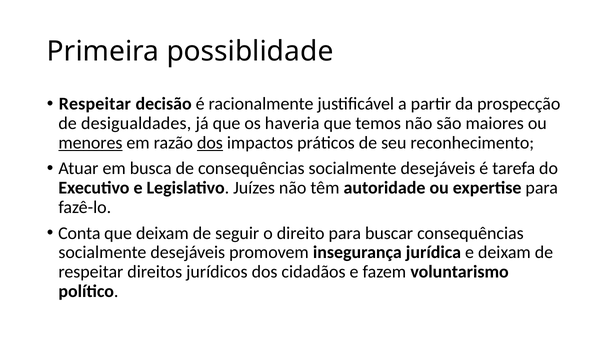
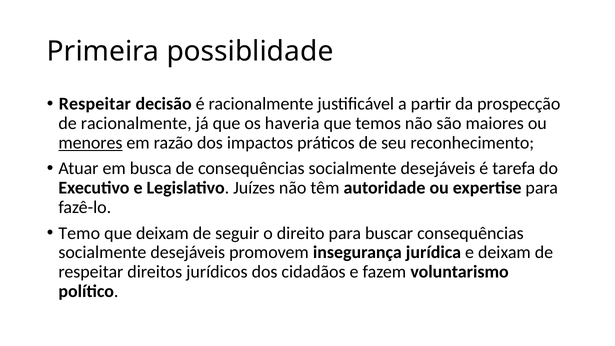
de desigualdades: desigualdades -> racionalmente
dos at (210, 143) underline: present -> none
Conta: Conta -> Temo
